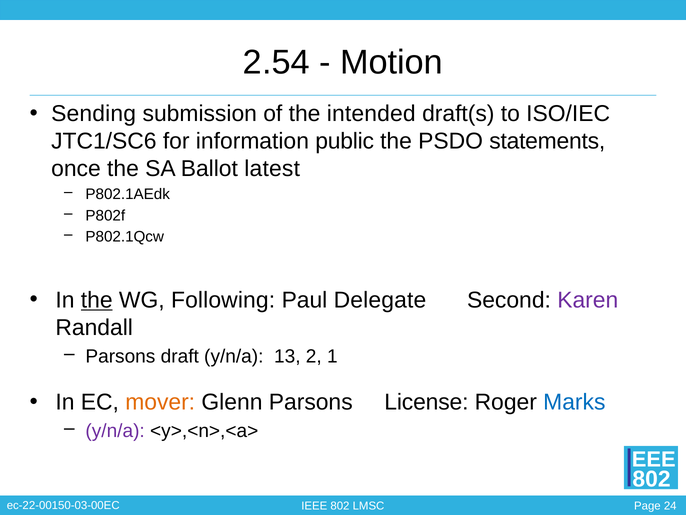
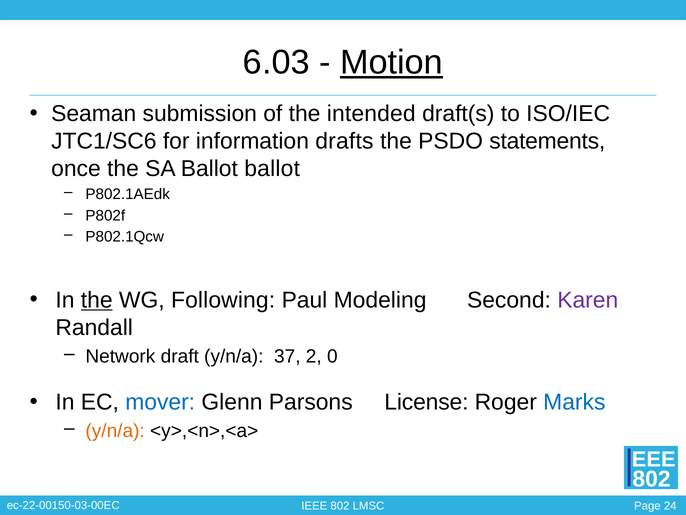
2.54: 2.54 -> 6.03
Motion underline: none -> present
Sending: Sending -> Seaman
public: public -> drafts
Ballot latest: latest -> ballot
Delegate: Delegate -> Modeling
Parsons at (120, 356): Parsons -> Network
13: 13 -> 37
1: 1 -> 0
mover colour: orange -> blue
y/n/a at (115, 431) colour: purple -> orange
